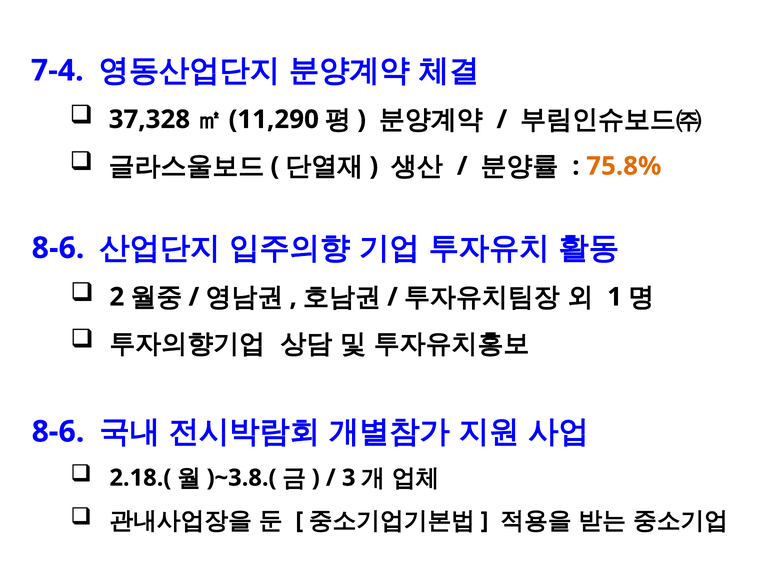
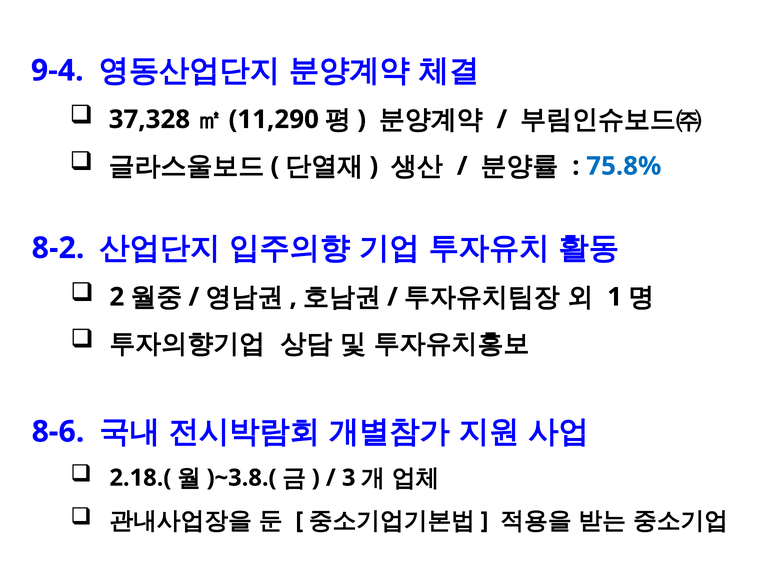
7-4: 7-4 -> 9-4
75.8% colour: orange -> blue
8-6 at (58, 248): 8-6 -> 8-2
